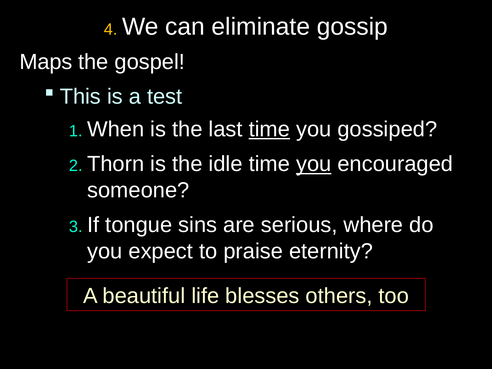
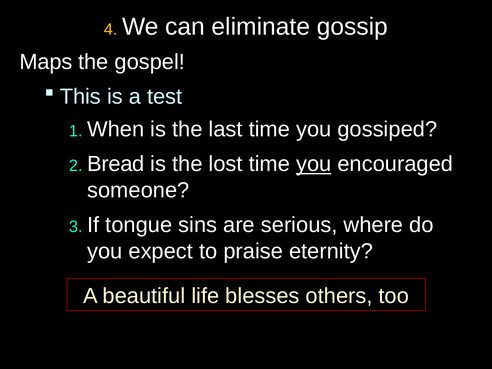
time at (269, 129) underline: present -> none
Thorn: Thorn -> Bread
idle: idle -> lost
